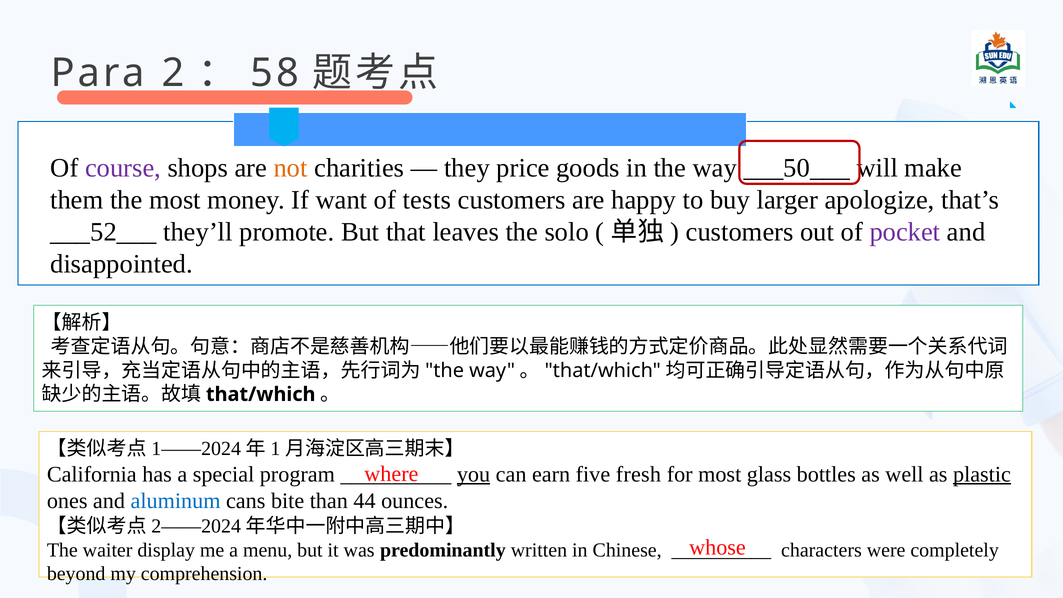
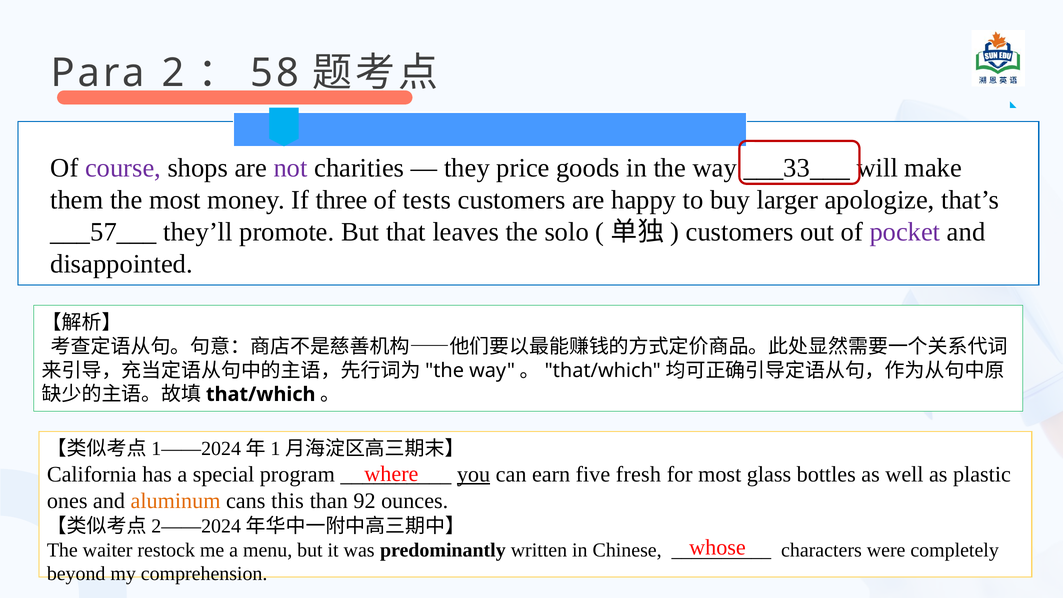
not colour: orange -> purple
___50___: ___50___ -> ___33___
want: want -> three
___52___: ___52___ -> ___57___
plastic underline: present -> none
aluminum colour: blue -> orange
bite: bite -> this
44: 44 -> 92
display: display -> restock
